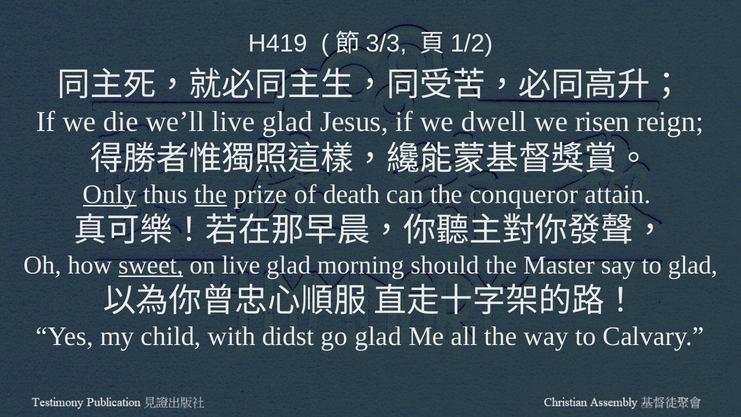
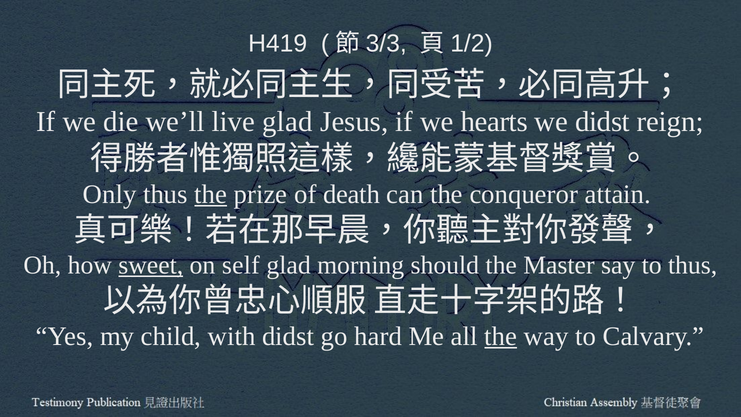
dwell: dwell -> hearts
we risen: risen -> didst
Only underline: present -> none
on live: live -> self
to glad: glad -> thus
go glad: glad -> hard
the at (501, 336) underline: none -> present
